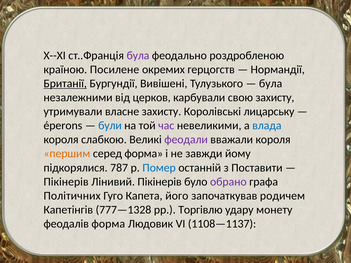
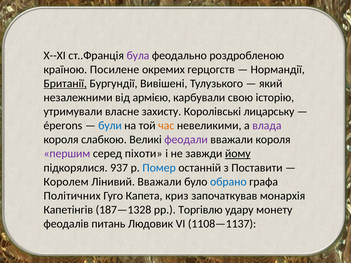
була at (271, 84): була -> який
церков: церков -> армією
свою захисту: захисту -> історію
час colour: purple -> orange
влада colour: blue -> purple
першим colour: orange -> purple
серед форма: форма -> піхоти
йому underline: none -> present
787: 787 -> 937
Пікінерів at (66, 182): Пікінерів -> Королем
Лінивий Пікінерів: Пікінерів -> Вважали
обрано colour: purple -> blue
його: його -> криз
родичем: родичем -> монархія
777—1328: 777—1328 -> 187—1328
феодалів форма: форма -> питань
